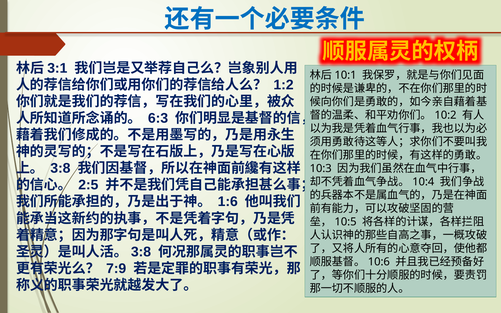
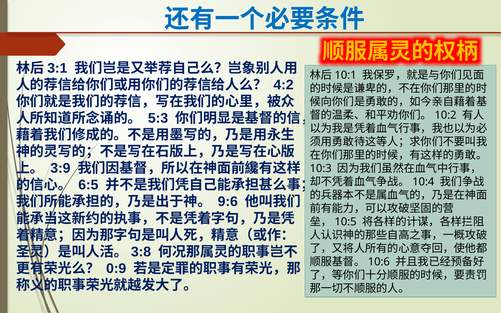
1:2: 1:2 -> 4:2
6:3: 6:3 -> 5:3
3:8: 3:8 -> 3:9
2:5: 2:5 -> 6:5
1:6: 1:6 -> 9:6
7:9: 7:9 -> 0:9
